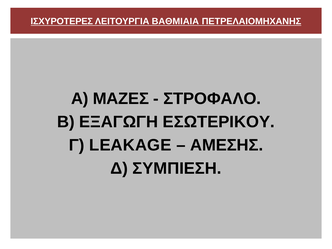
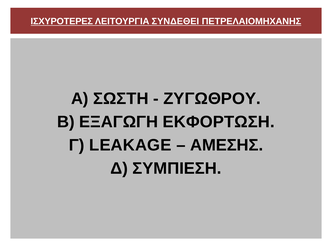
ΒΑΘΜΙΑΙΑ: ΒΑΘΜΙΑΙΑ -> ΣΥΝΔΕΘΕΙ
ΜΑΖΕΣ: ΜΑΖΕΣ -> ΣΩΣΤΗ
ΣΤΡΟΦΑΛΟ: ΣΤΡΟΦΑΛΟ -> ΖΥΓΩΘΡΟΥ
ΕΣΩΤΕΡΙΚΟΥ: ΕΣΩΤΕΡΙΚΟΥ -> ΕΚΦΟΡΤΩΣΗ
